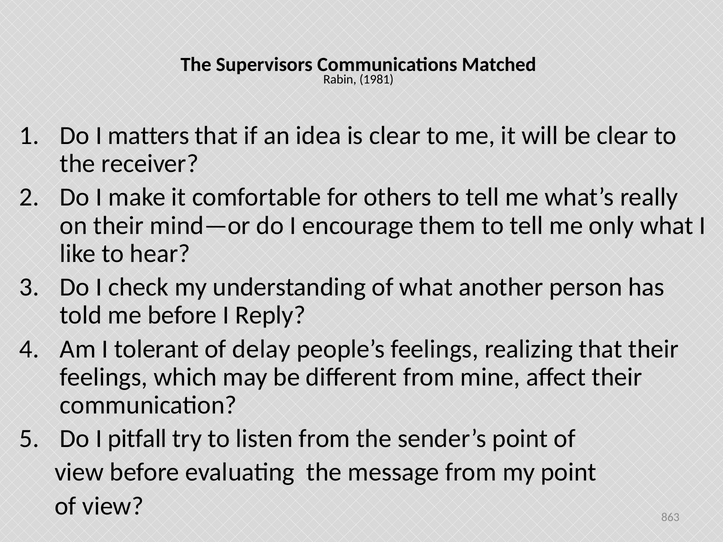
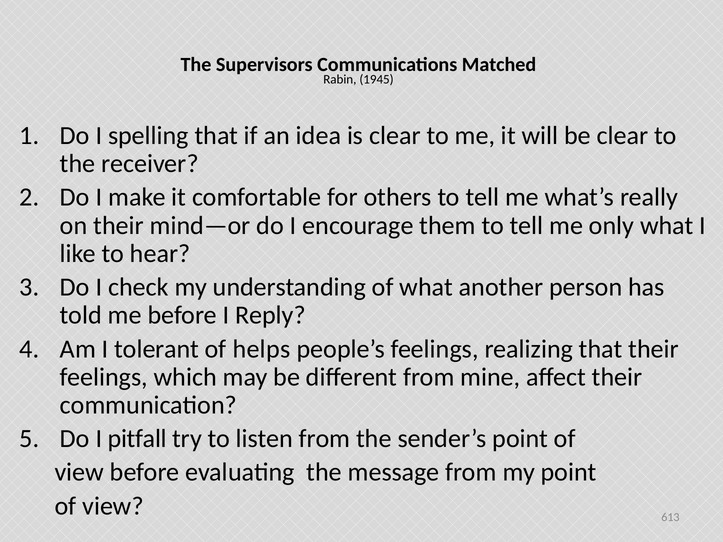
1981: 1981 -> 1945
matters: matters -> spelling
delay: delay -> helps
863: 863 -> 613
